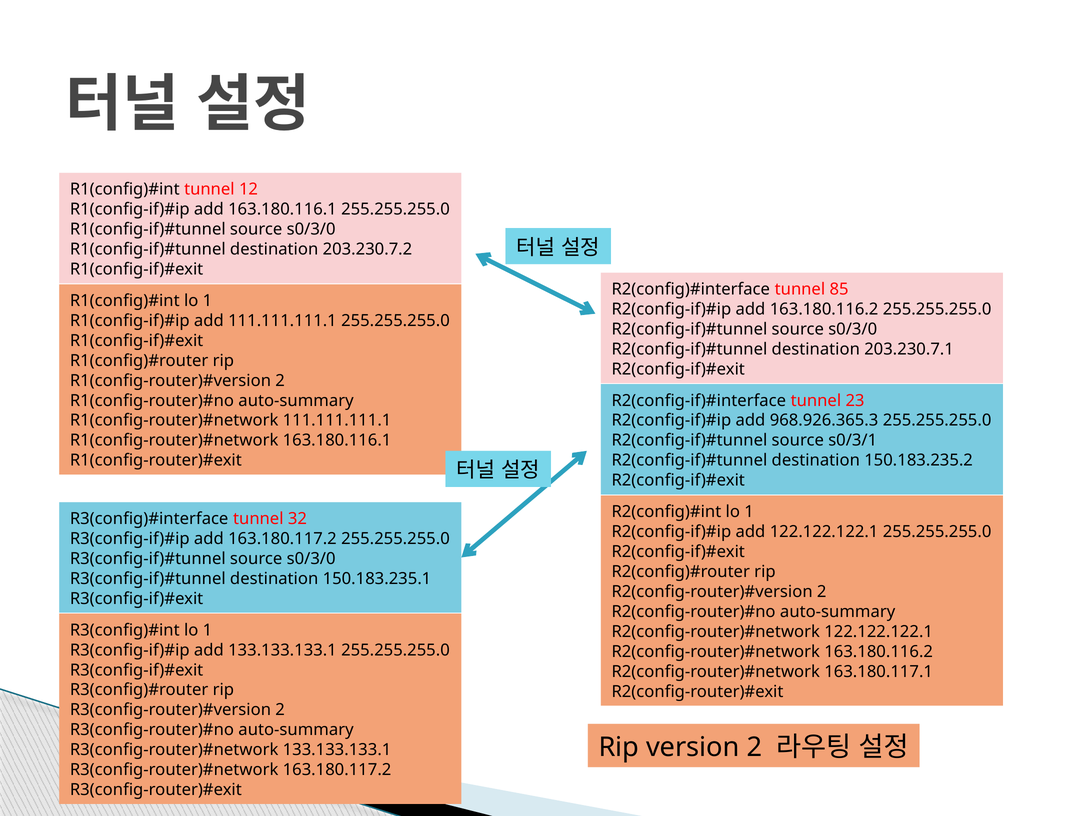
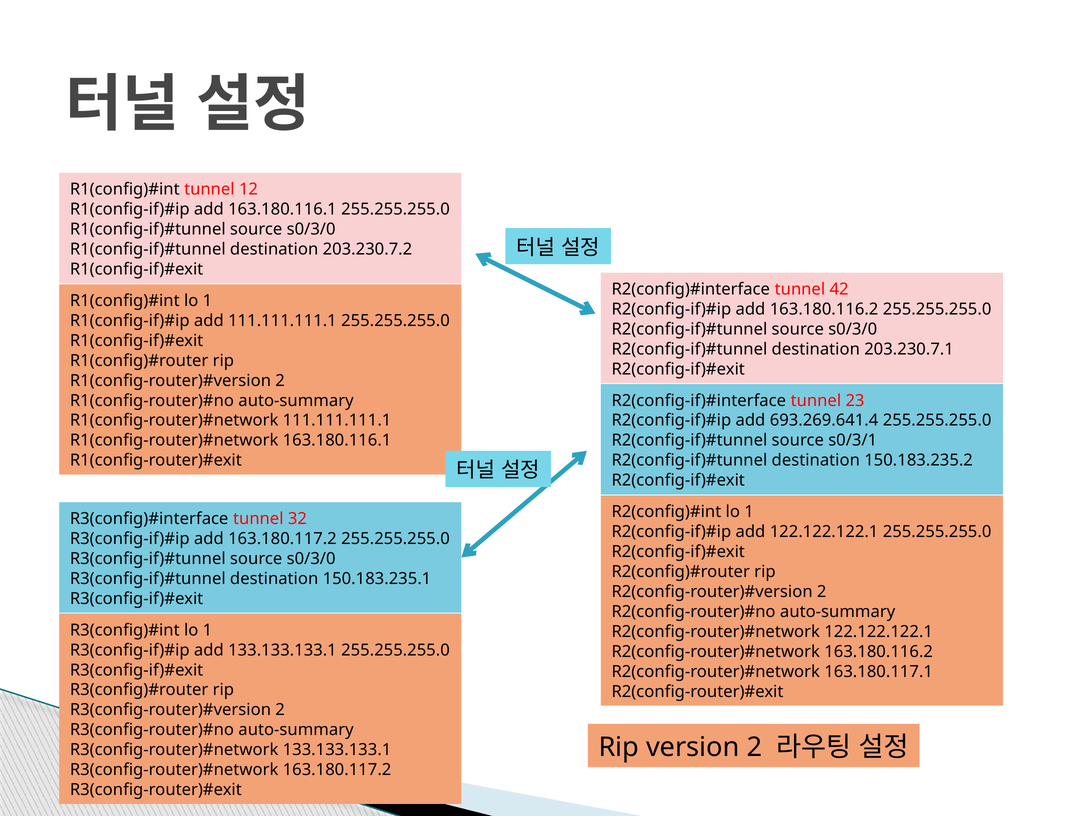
85: 85 -> 42
968.926.365.3: 968.926.365.3 -> 693.269.641.4
